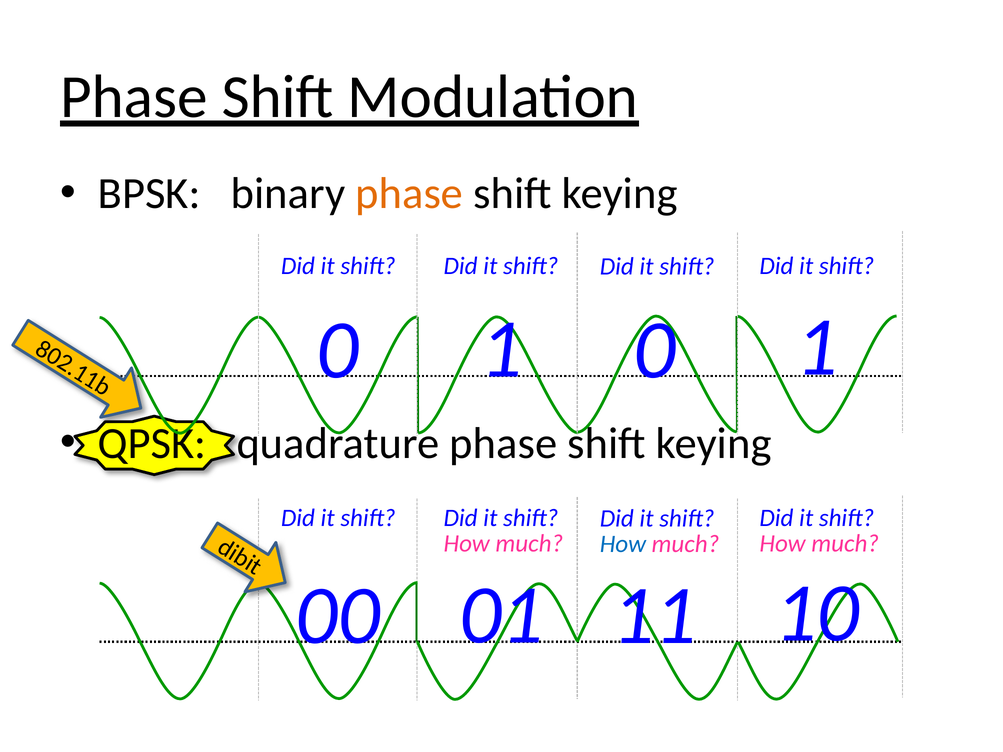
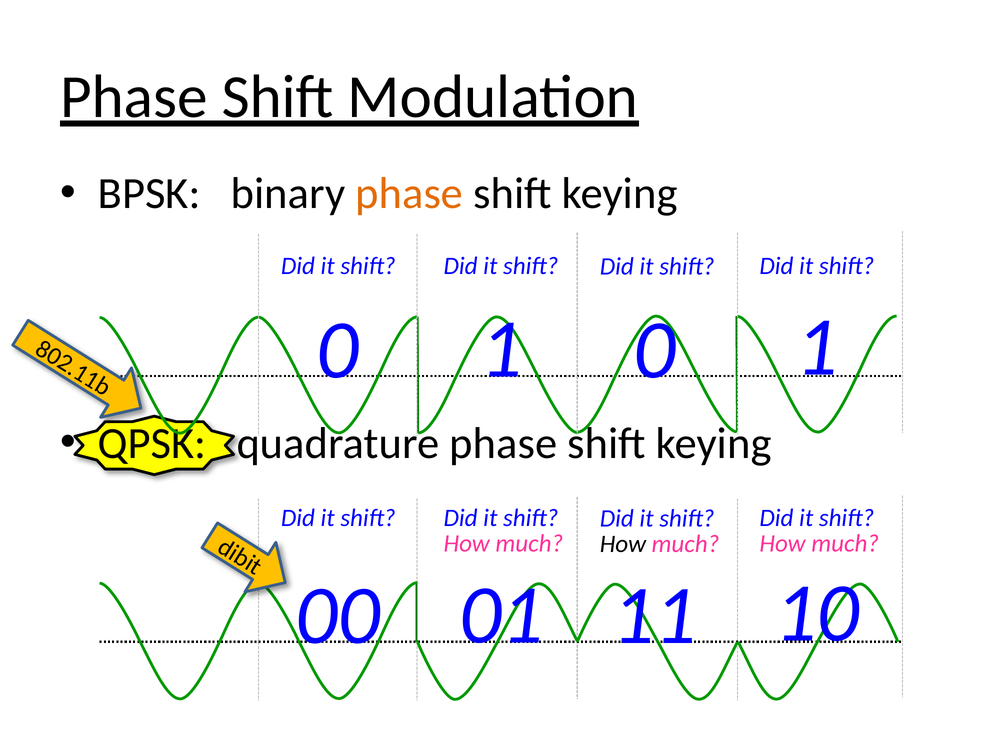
How at (623, 544) colour: blue -> black
